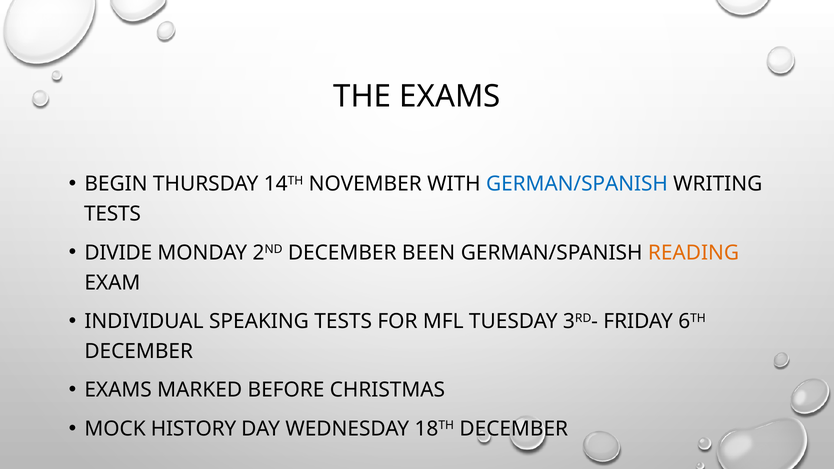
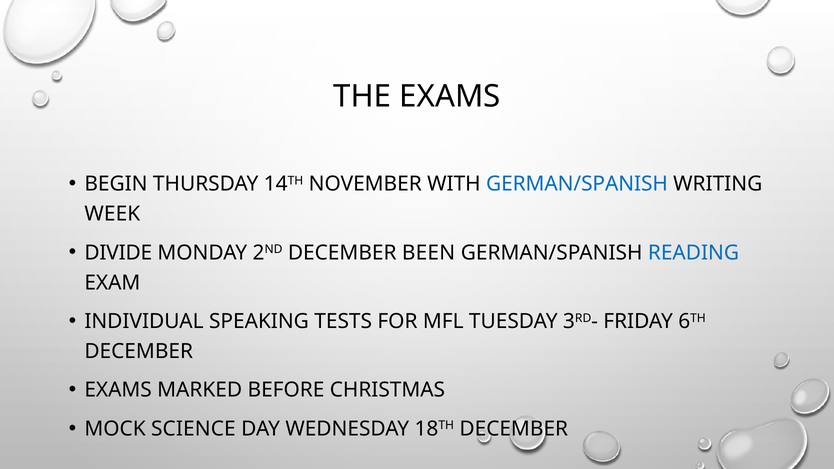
TESTS at (113, 214): TESTS -> WEEK
READING colour: orange -> blue
HISTORY: HISTORY -> SCIENCE
